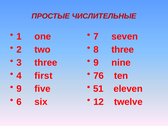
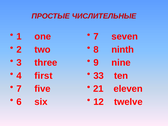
8 three: three -> ninth
76: 76 -> 33
9 at (19, 89): 9 -> 7
51: 51 -> 21
